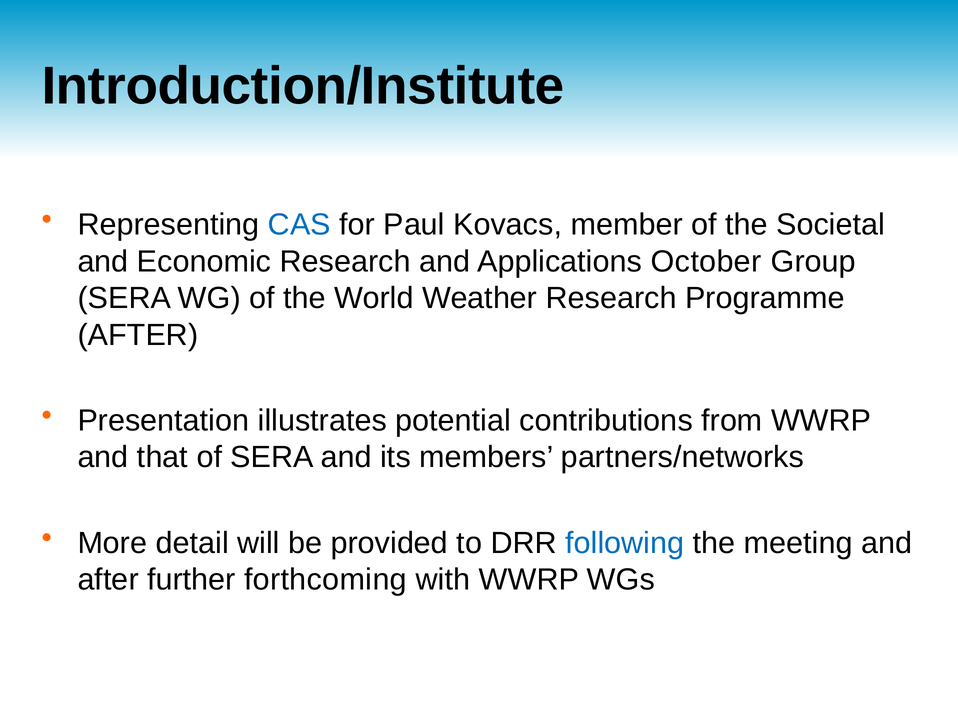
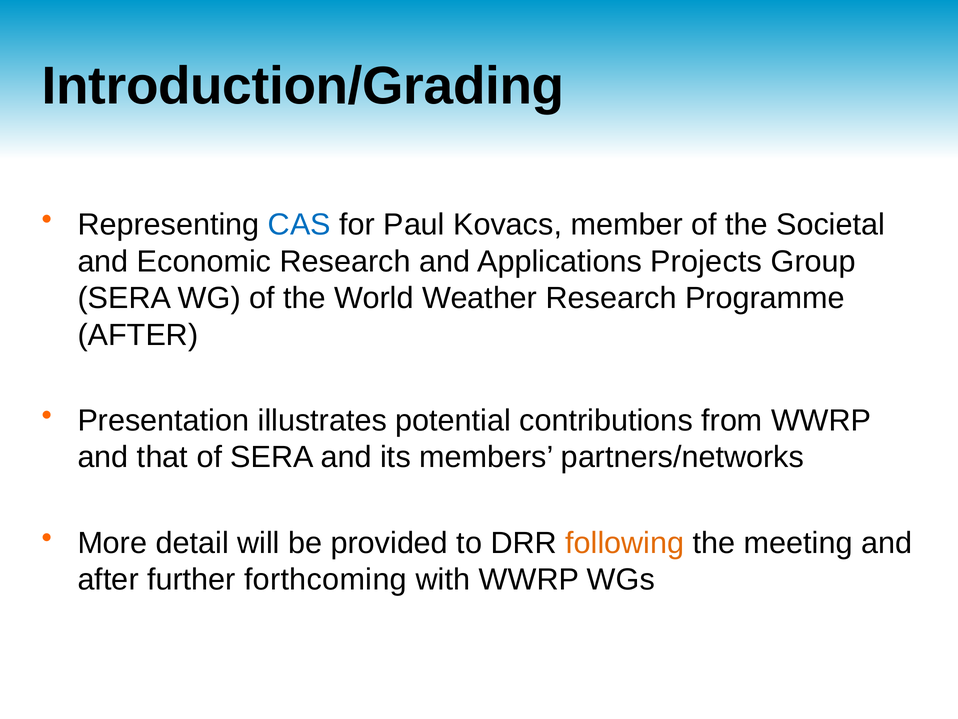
Introduction/Institute: Introduction/Institute -> Introduction/Grading
October: October -> Projects
following colour: blue -> orange
